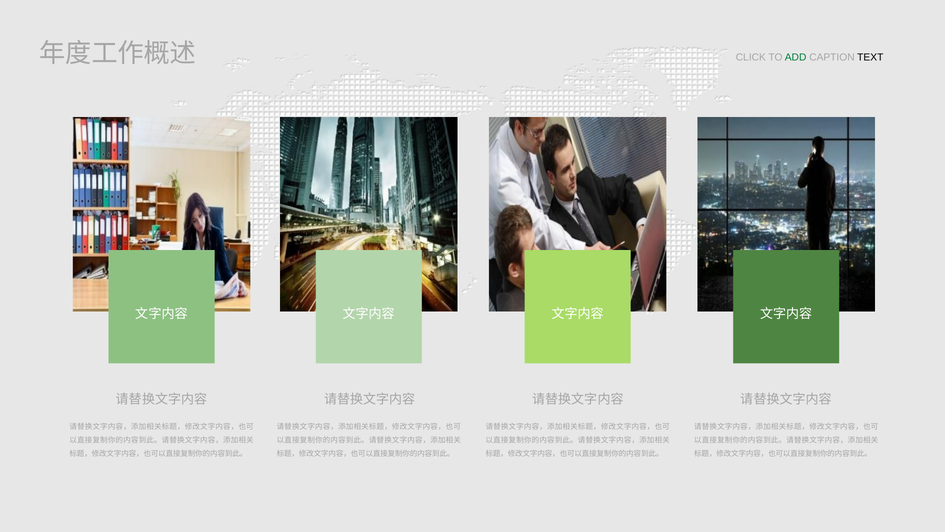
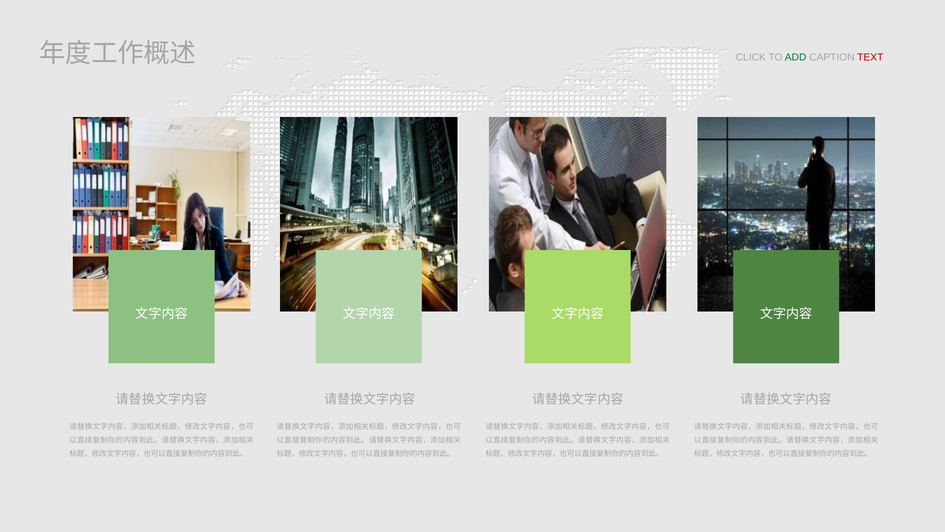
TEXT colour: black -> red
